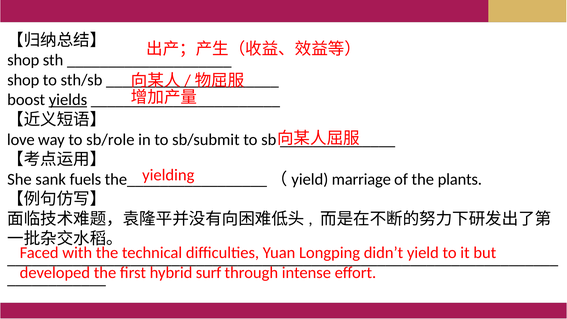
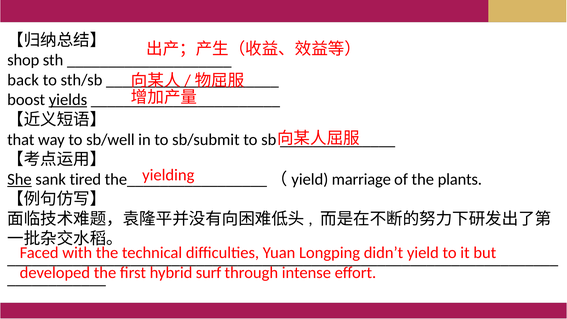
shop at (23, 80): shop -> back
love: love -> that
sb/role: sb/role -> sb/well
She underline: none -> present
fuels: fuels -> tired
